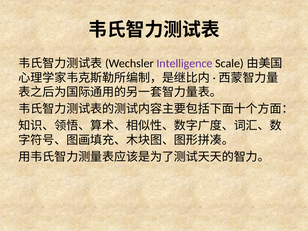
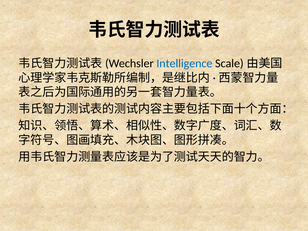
Intelligence colour: purple -> blue
